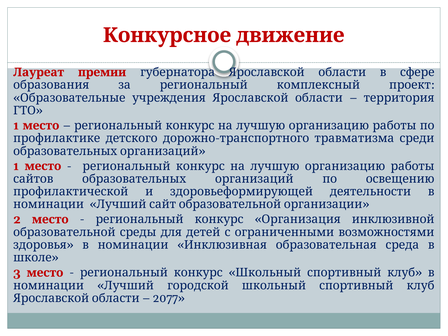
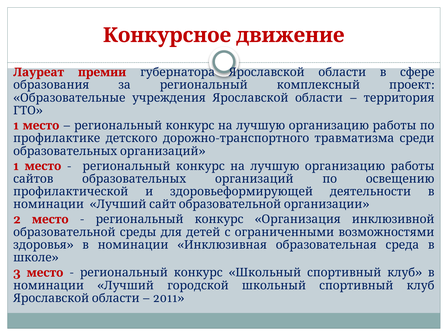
2077: 2077 -> 2011
